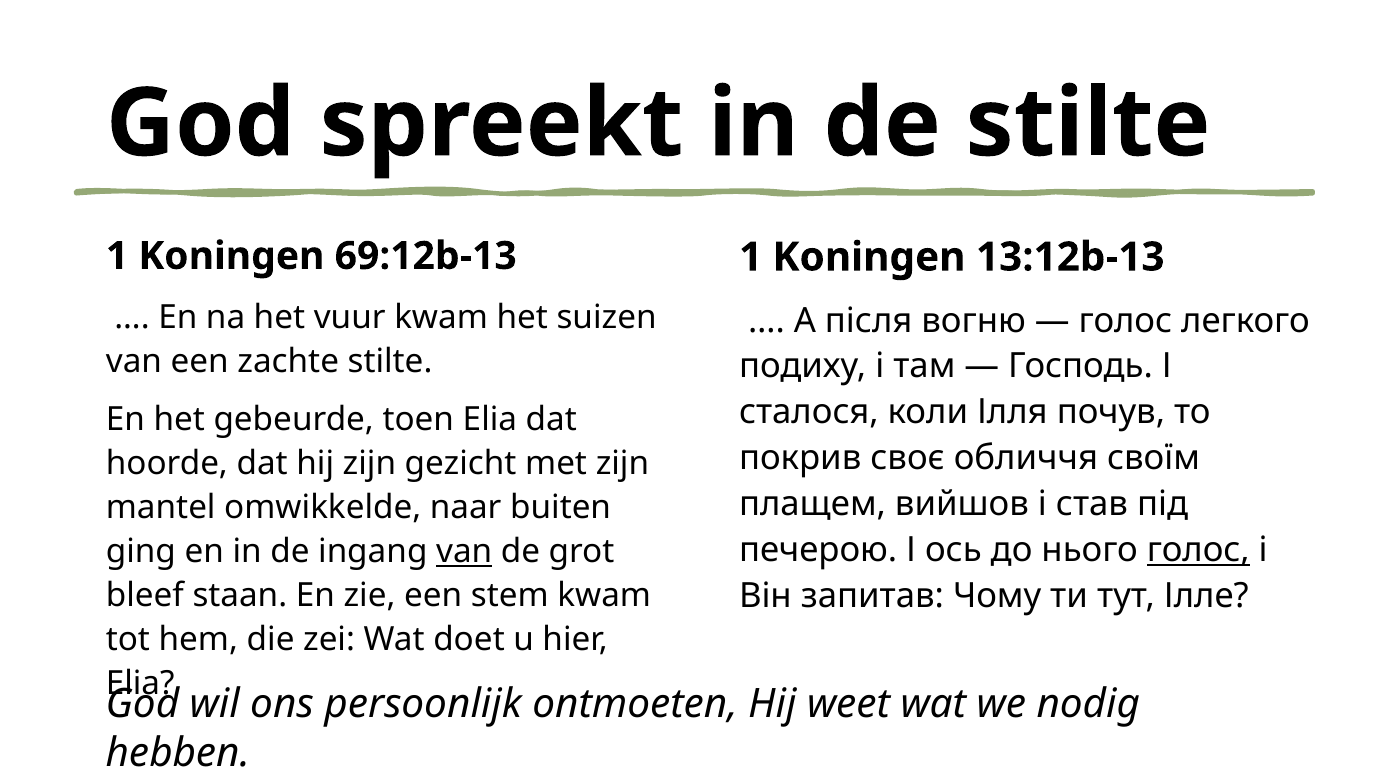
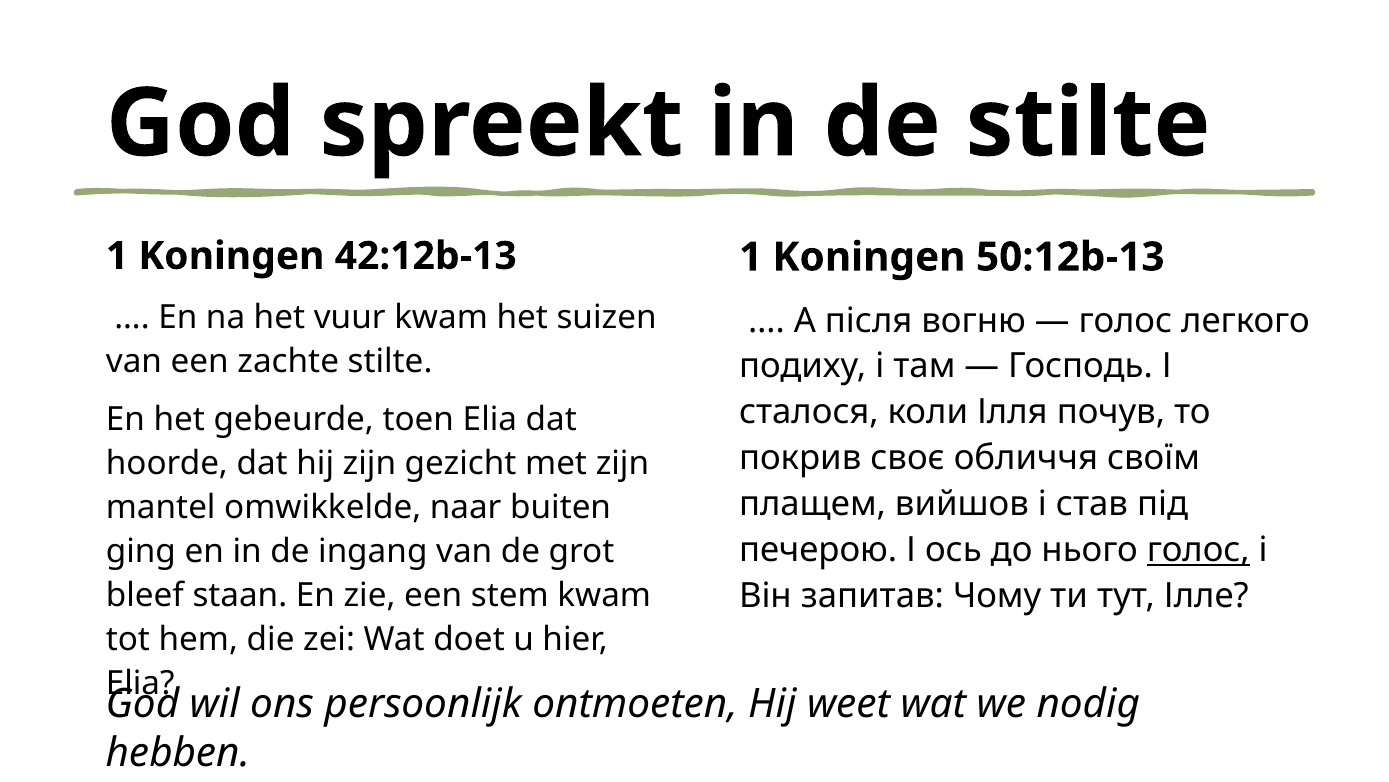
69:12b-13: 69:12b-13 -> 42:12b-13
13:12b-13: 13:12b-13 -> 50:12b-13
van at (464, 551) underline: present -> none
